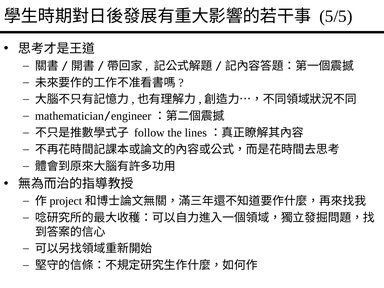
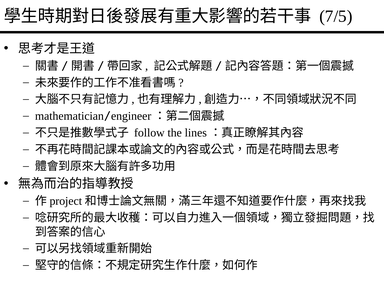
5/5: 5/5 -> 7/5
